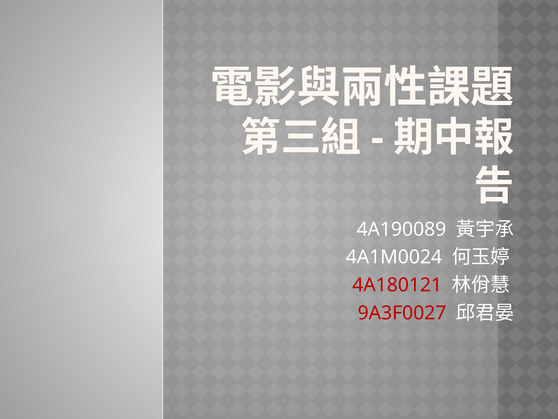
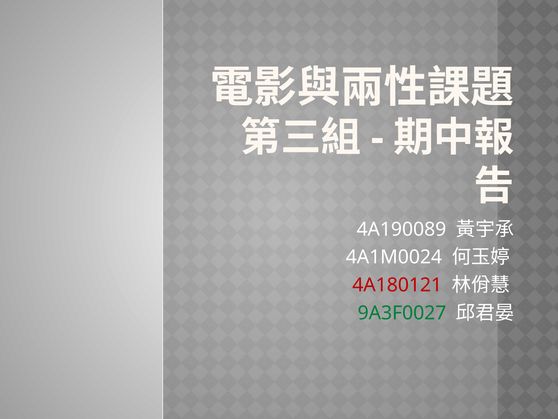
9A3F0027 colour: red -> green
